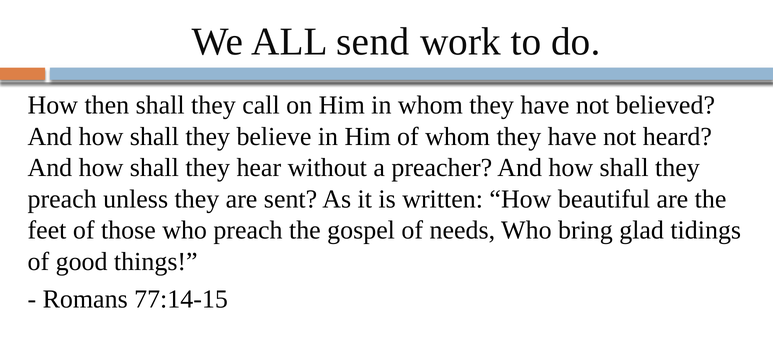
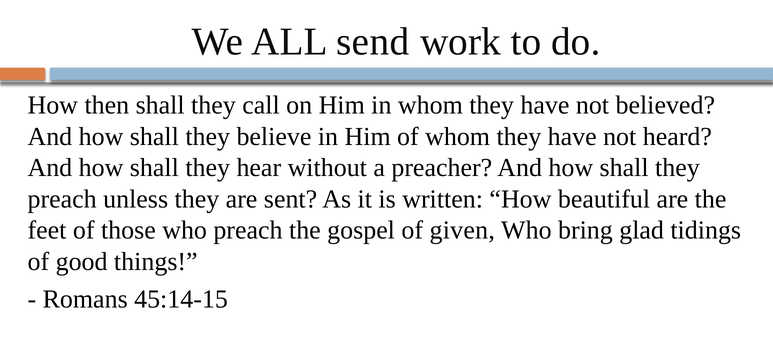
needs: needs -> given
77:14-15: 77:14-15 -> 45:14-15
